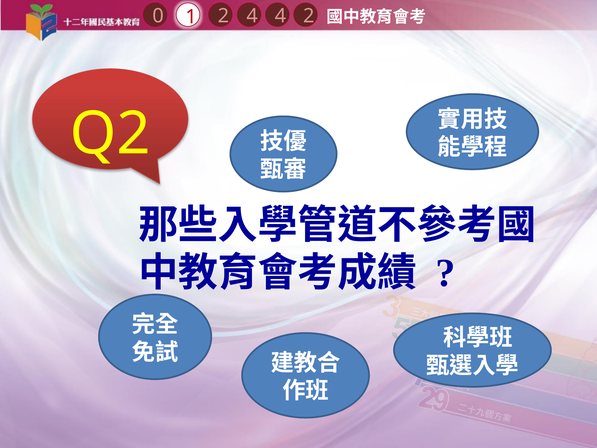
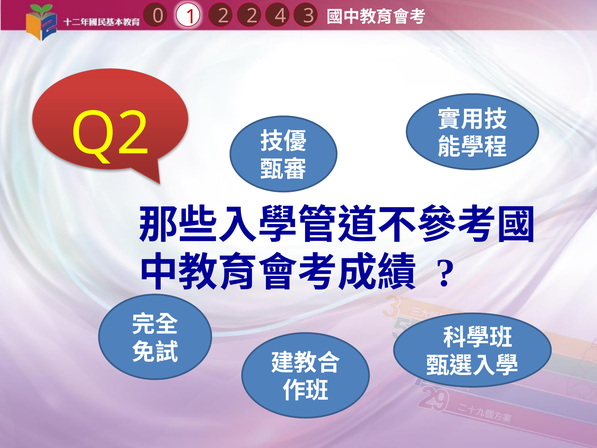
4 2: 2 -> 3
1 4: 4 -> 2
